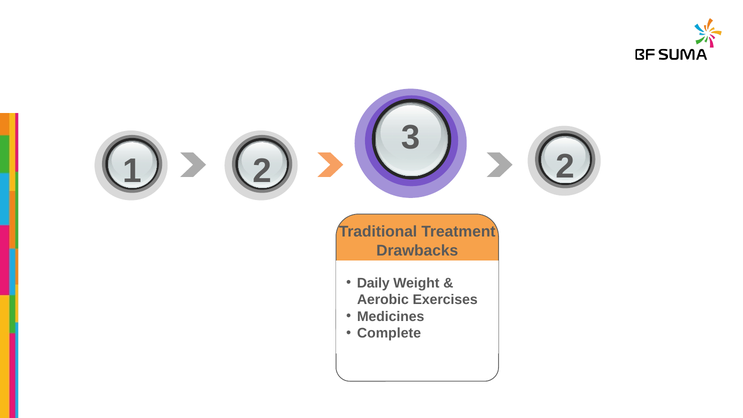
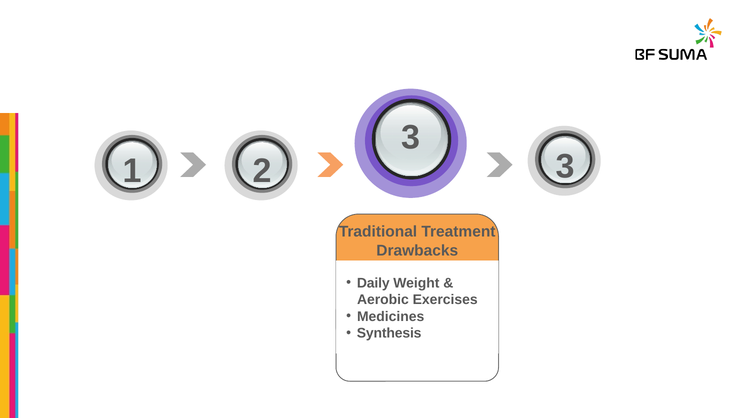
2 2: 2 -> 3
Complete: Complete -> Synthesis
